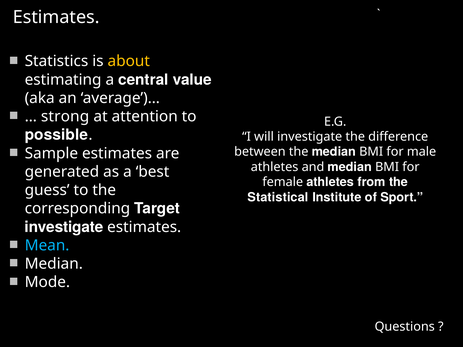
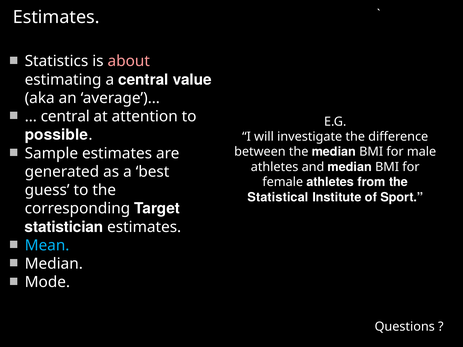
about colour: yellow -> pink
strong at (65, 117): strong -> central
investigate at (64, 227): investigate -> statistician
